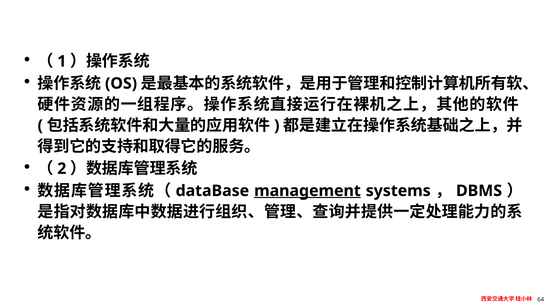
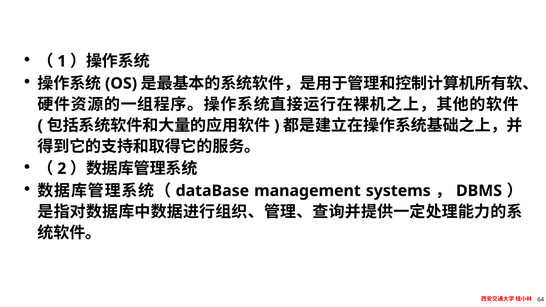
management underline: present -> none
